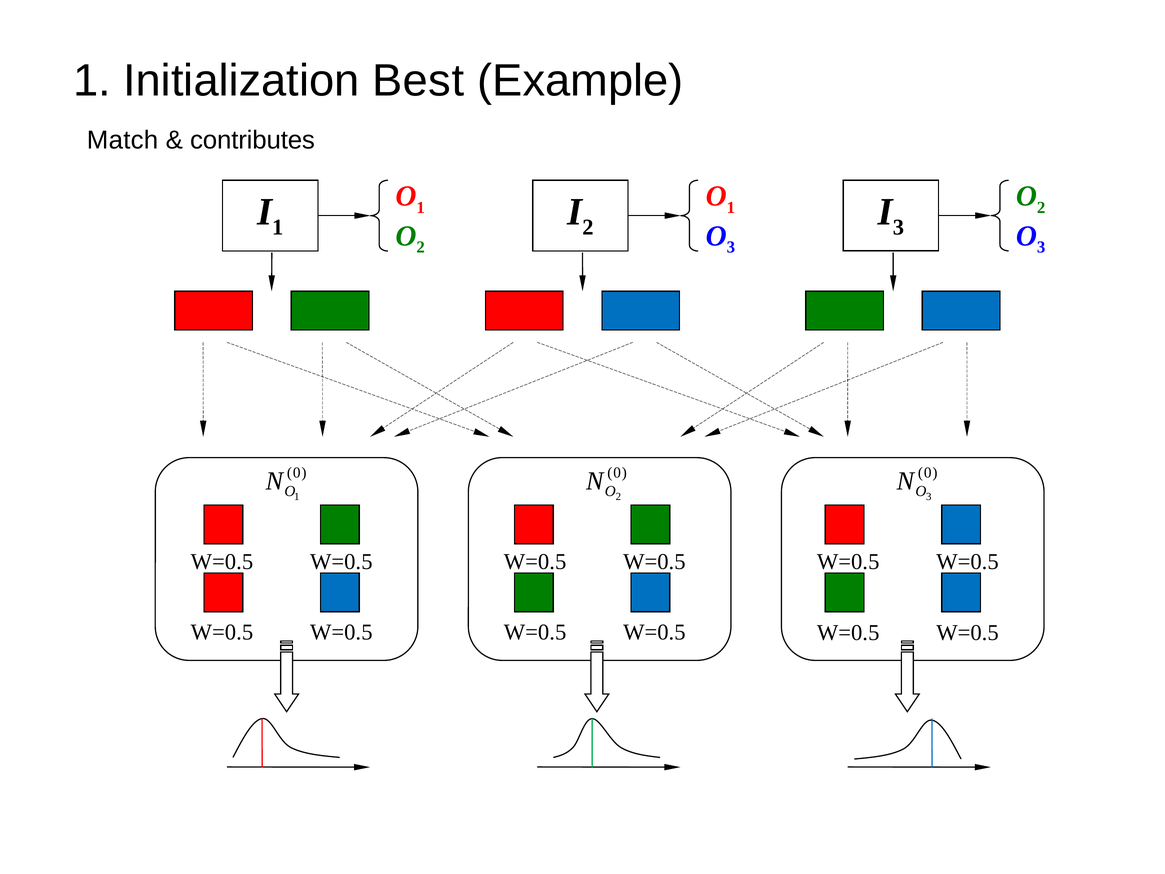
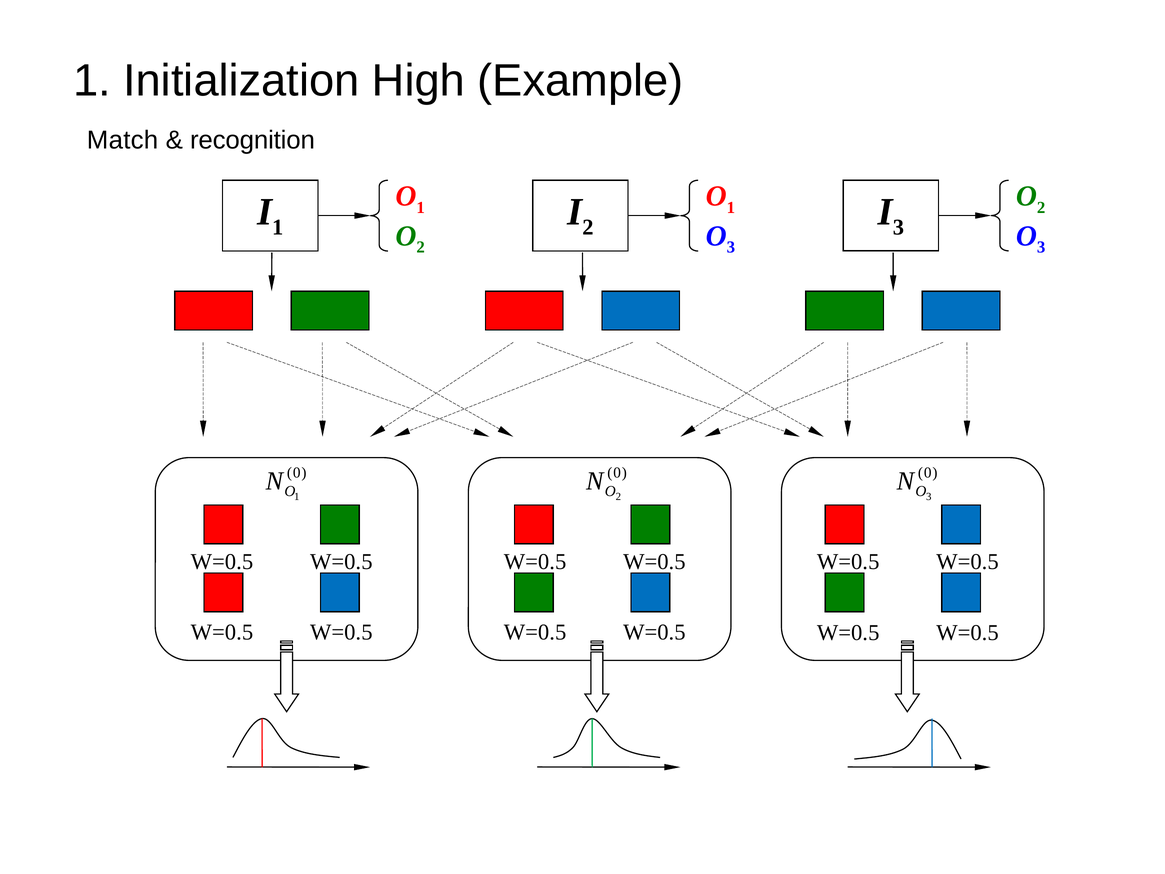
Best: Best -> High
contributes: contributes -> recognition
